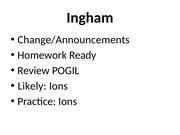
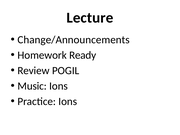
Ingham: Ingham -> Lecture
Likely: Likely -> Music
